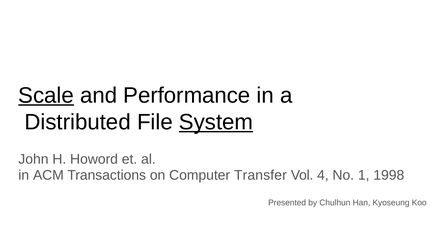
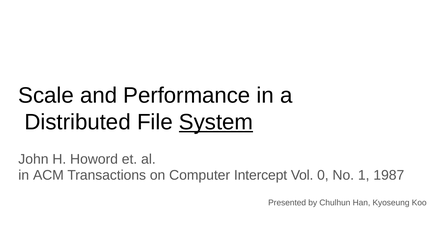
Scale underline: present -> none
Transfer: Transfer -> Intercept
4: 4 -> 0
1998: 1998 -> 1987
